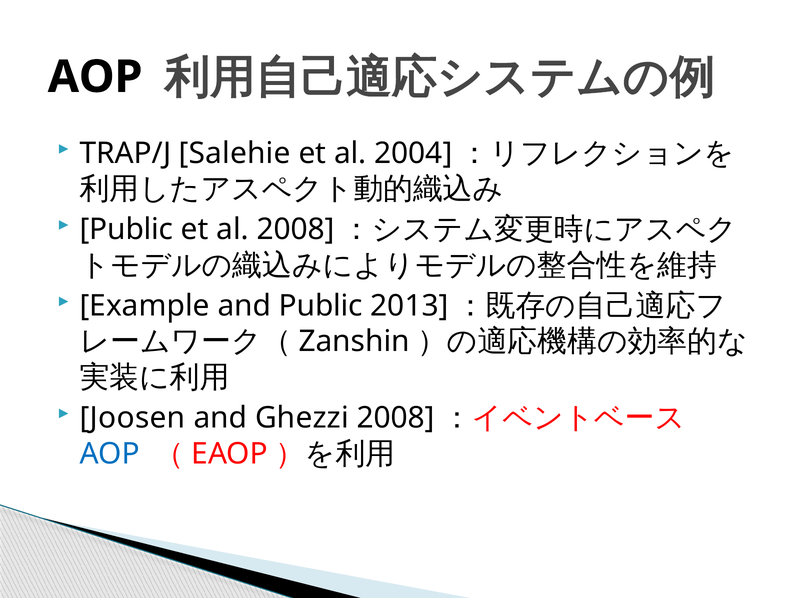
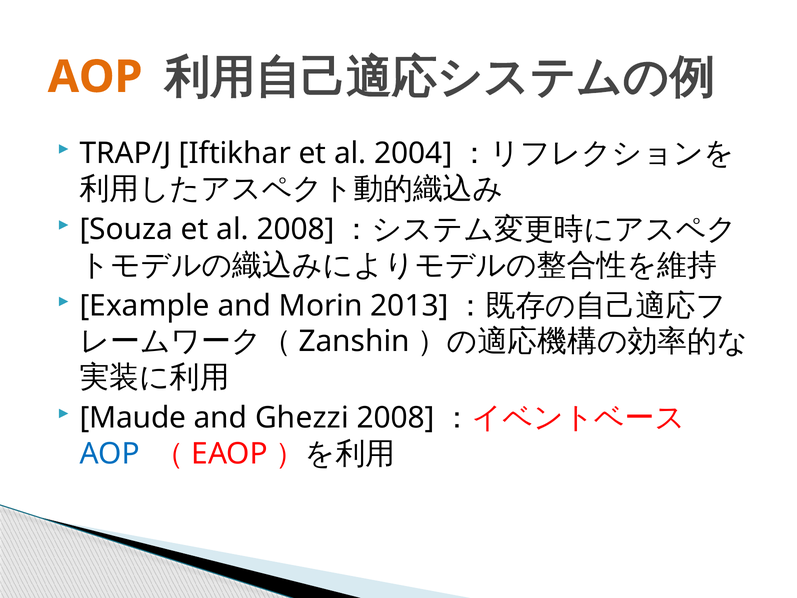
AOP at (95, 77) colour: black -> orange
Salehie: Salehie -> Iftikhar
Public at (126, 229): Public -> Souza
and Public: Public -> Morin
Joosen: Joosen -> Maude
